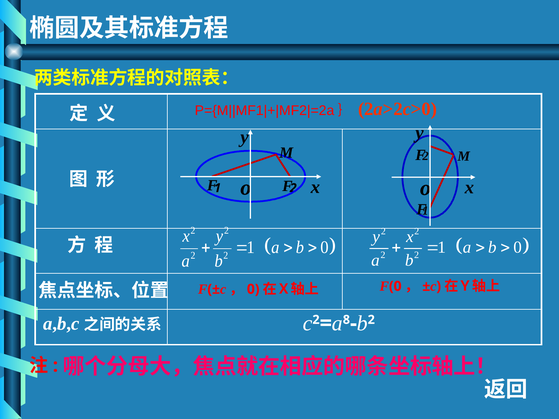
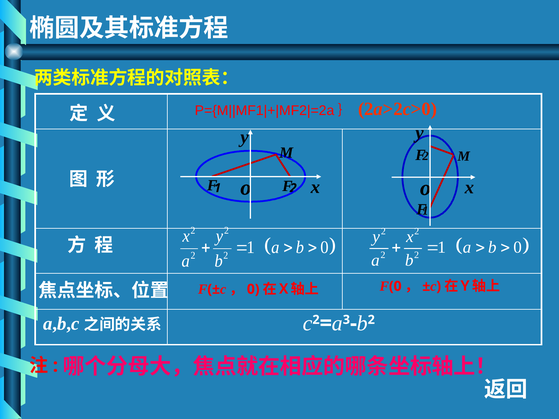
8: 8 -> 3
